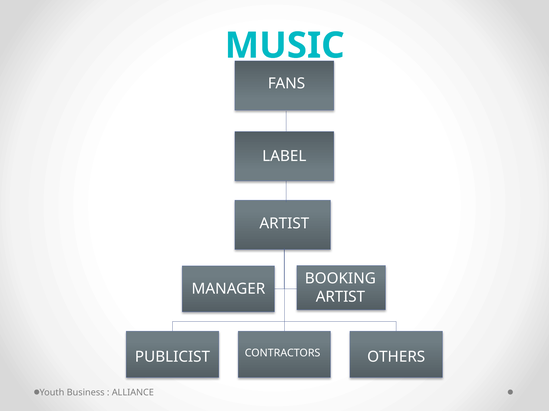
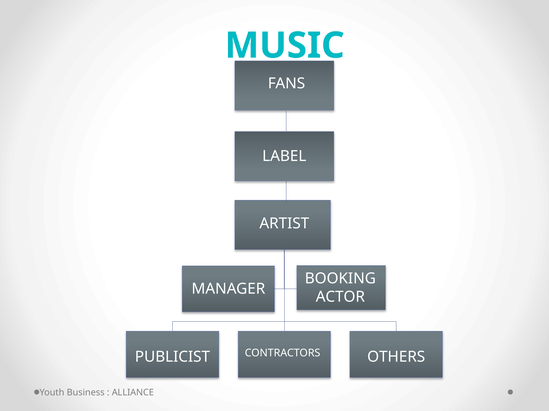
ARTIST at (340, 297): ARTIST -> ACTOR
